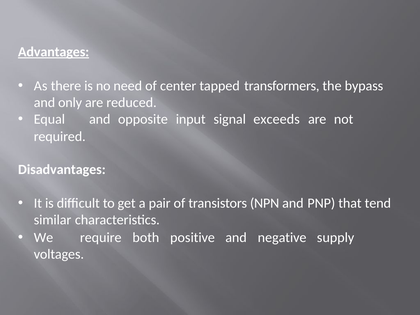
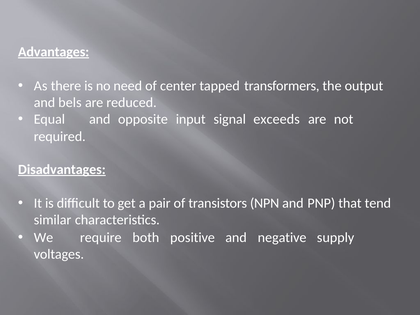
bypass: bypass -> output
only: only -> bels
Disadvantages underline: none -> present
